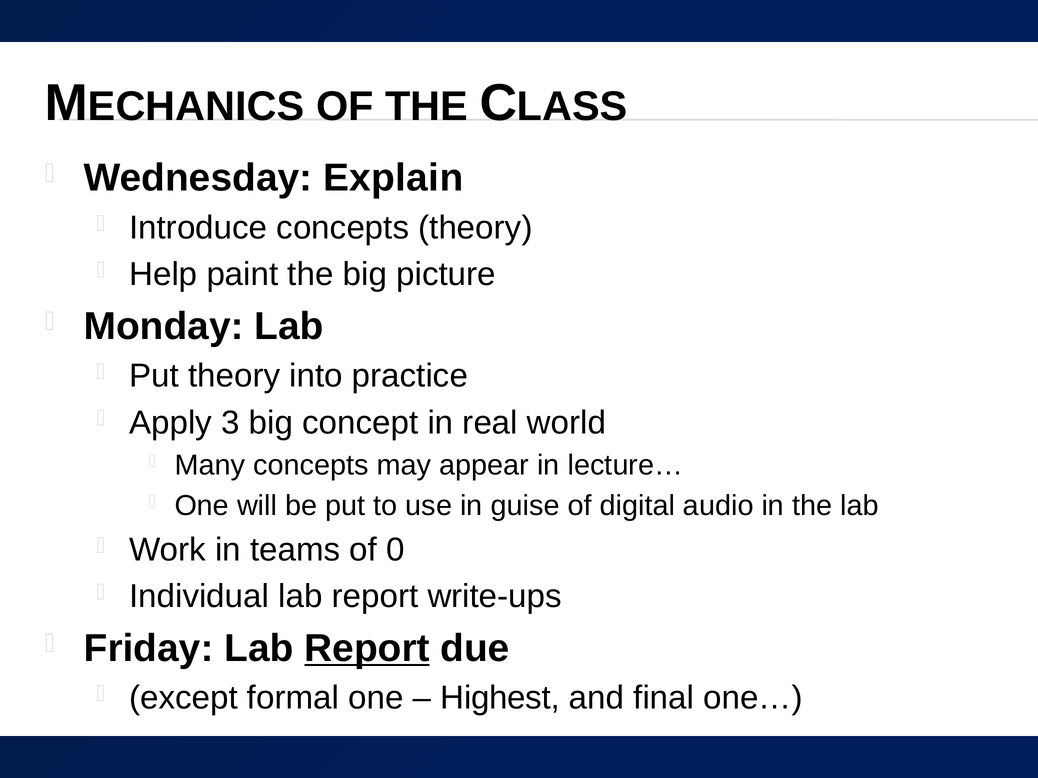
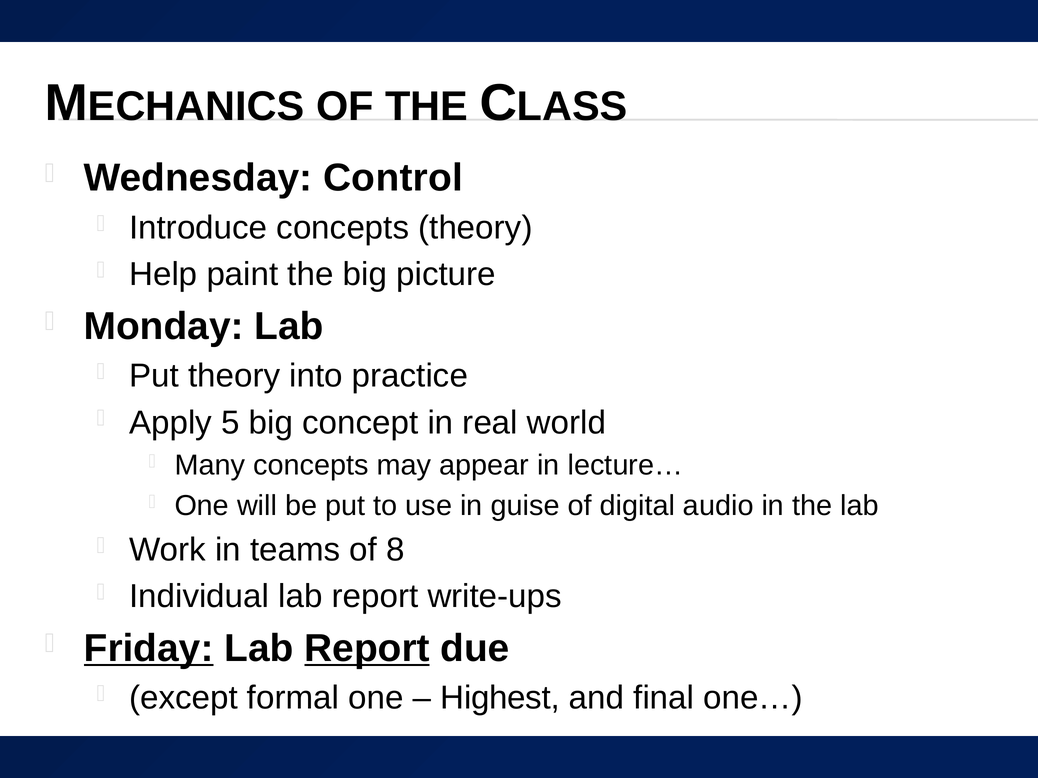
Explain: Explain -> Control
3: 3 -> 5
0: 0 -> 8
Friday underline: none -> present
